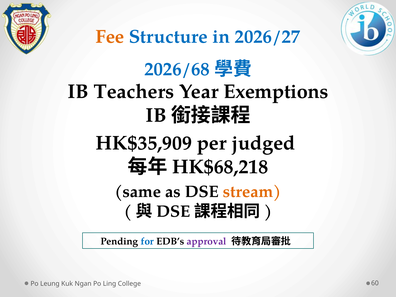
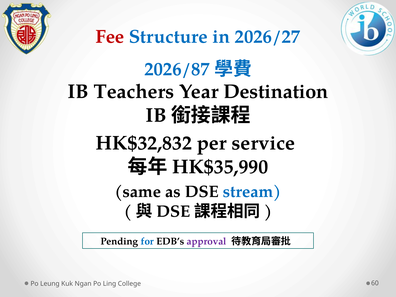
Fee colour: orange -> red
2026/68: 2026/68 -> 2026/87
Exemptions: Exemptions -> Destination
HK$35,909: HK$35,909 -> HK$32,832
judged: judged -> service
HK$68,218: HK$68,218 -> HK$35,990
stream colour: orange -> blue
